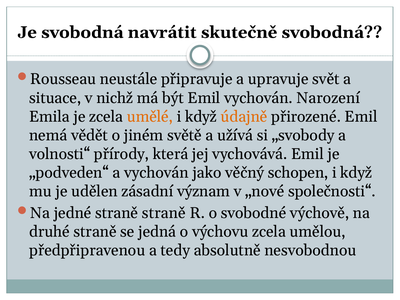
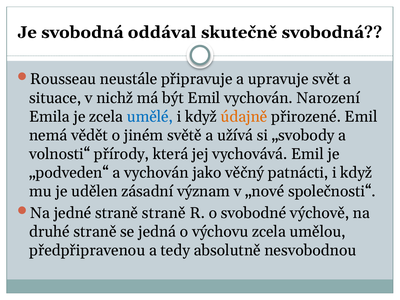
navrátit: navrátit -> oddával
umělé colour: orange -> blue
schopen: schopen -> patnácti
